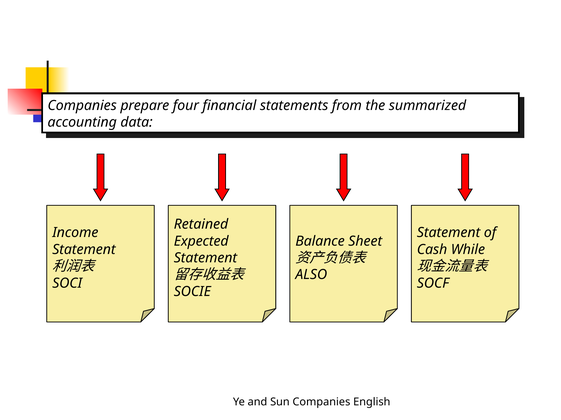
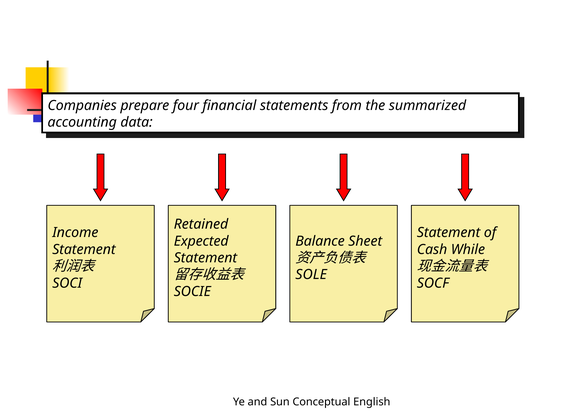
ALSO: ALSO -> SOLE
Sun Companies: Companies -> Conceptual
